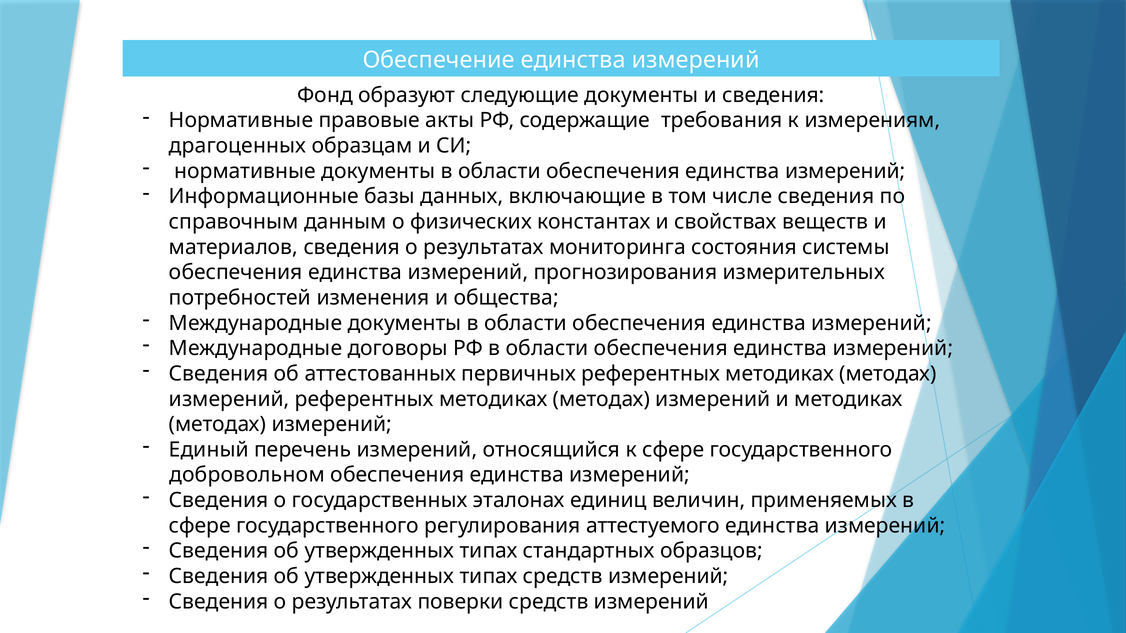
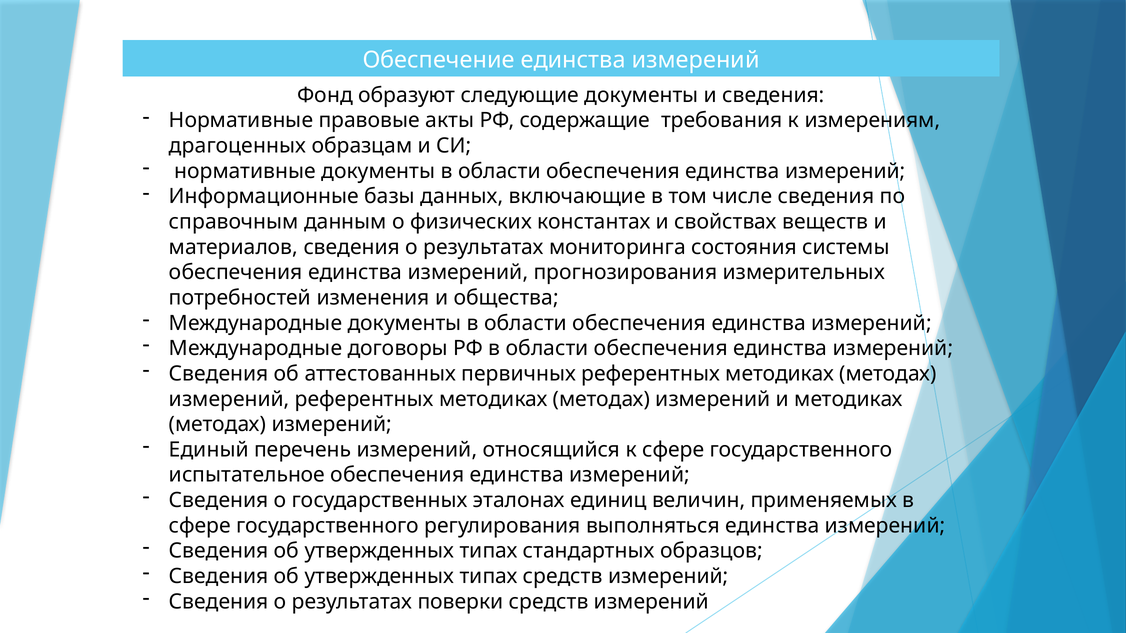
добровольном: добровольном -> испытательное
аттестуемого: аттестуемого -> выполняться
